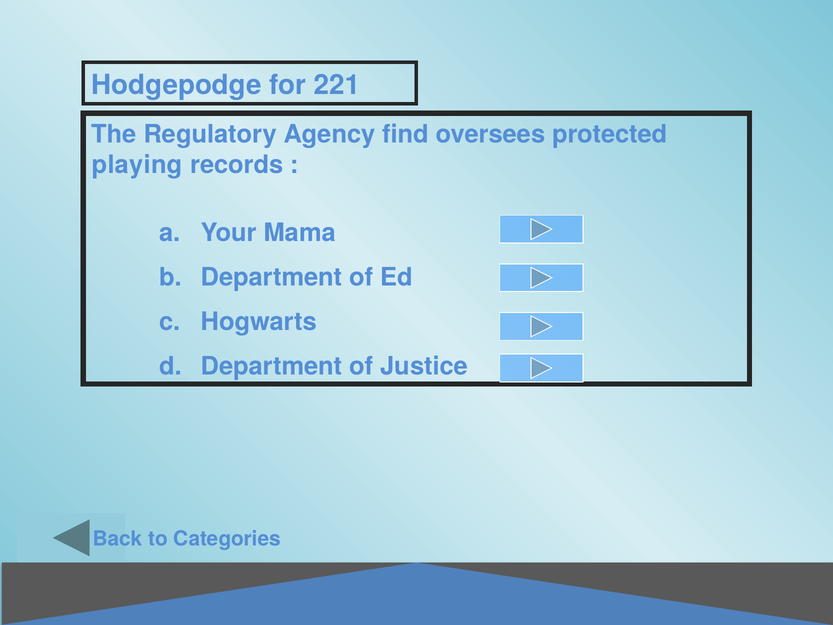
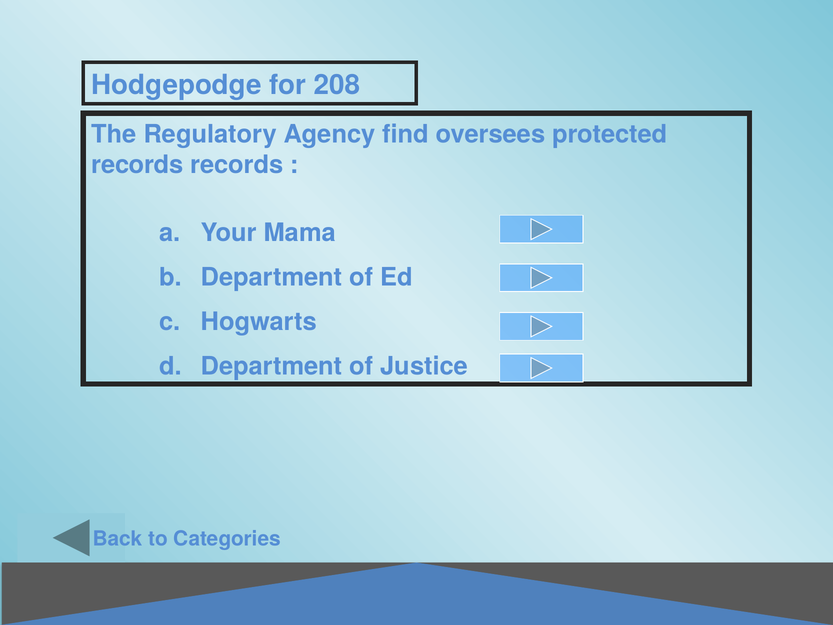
221: 221 -> 208
playing at (137, 165): playing -> records
